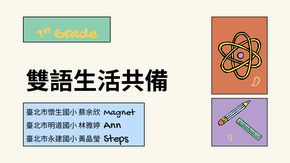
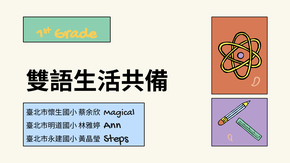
Magnet: Magnet -> Magical
